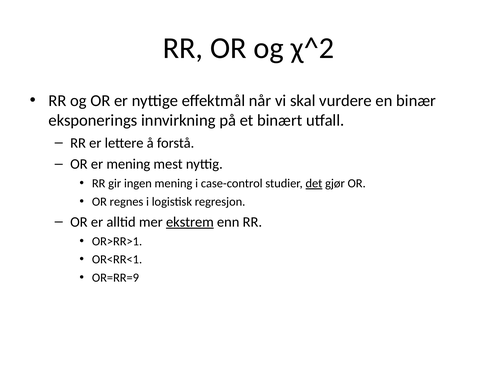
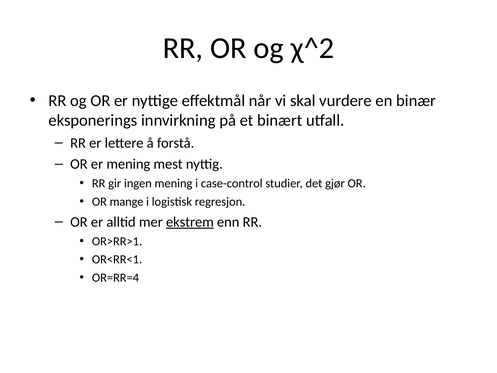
det underline: present -> none
regnes: regnes -> mange
OR=RR=9: OR=RR=9 -> OR=RR=4
